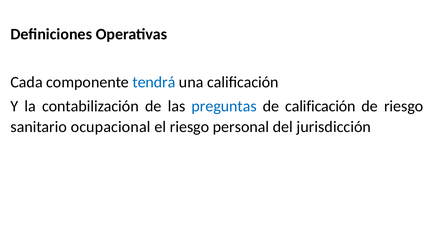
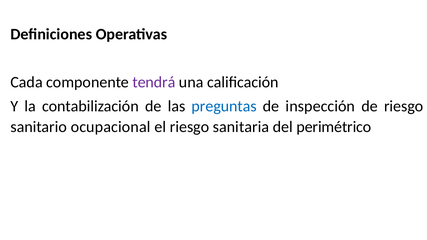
tendrá colour: blue -> purple
de calificación: calificación -> inspección
personal: personal -> sanitaria
jurisdicción: jurisdicción -> perimétrico
